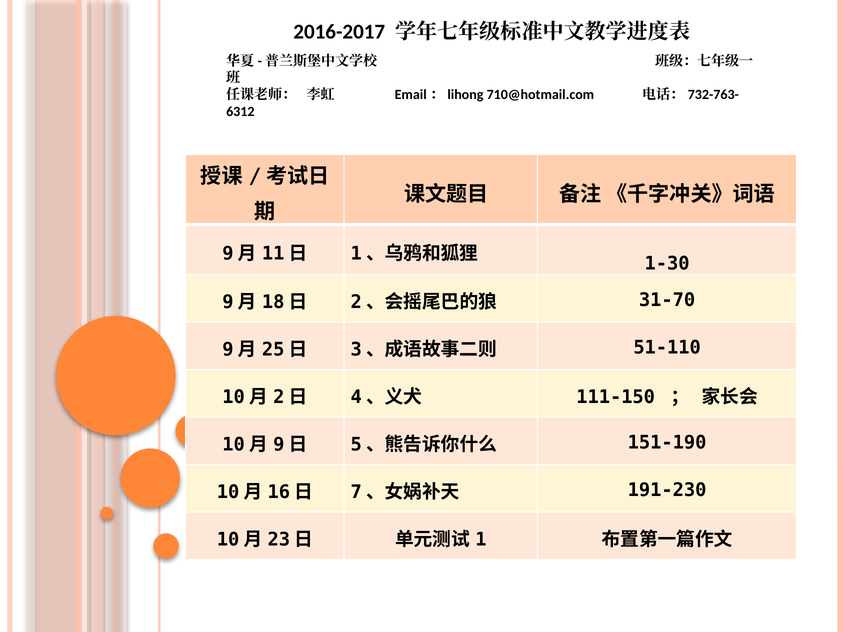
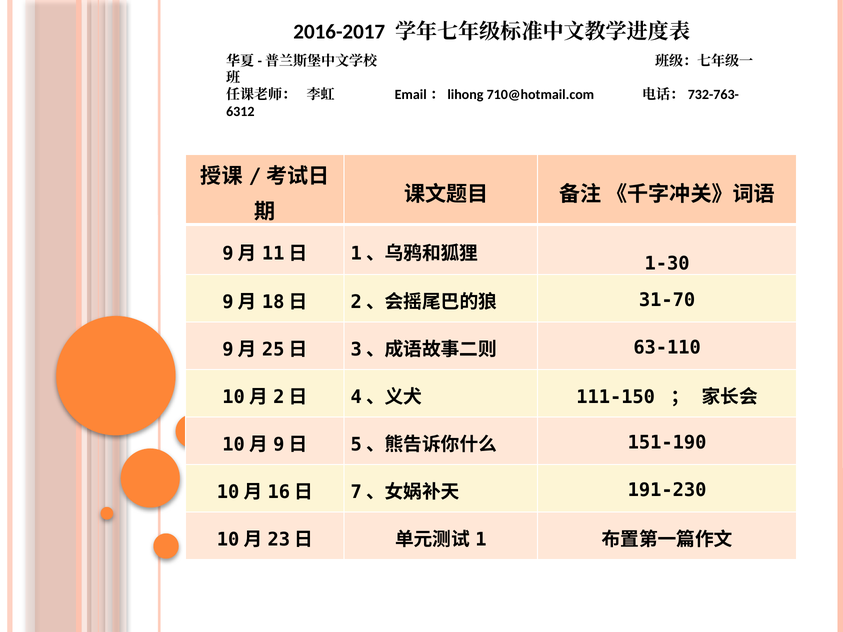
51-110: 51-110 -> 63-110
